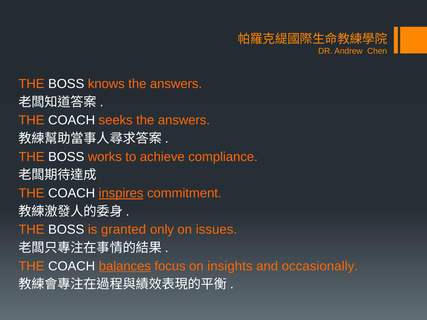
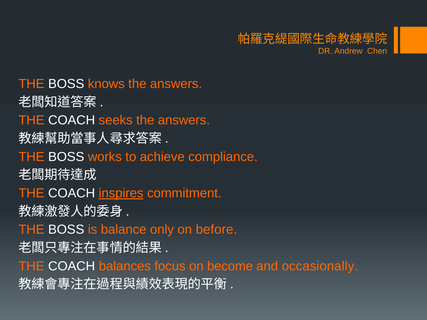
granted: granted -> balance
issues: issues -> before
balances underline: present -> none
insights: insights -> become
